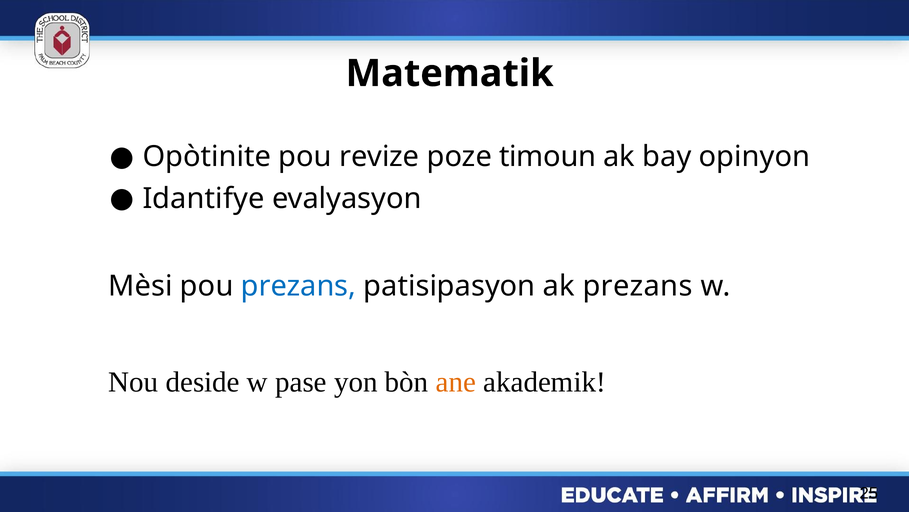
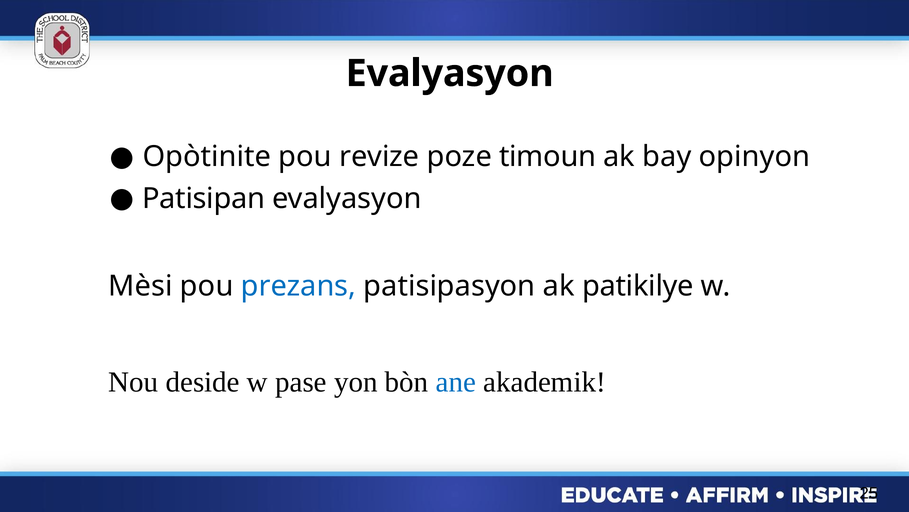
Matematik at (450, 73): Matematik -> Evalyasyon
Idantifye: Idantifye -> Patisipan
ak prezans: prezans -> patikilye
ane colour: orange -> blue
